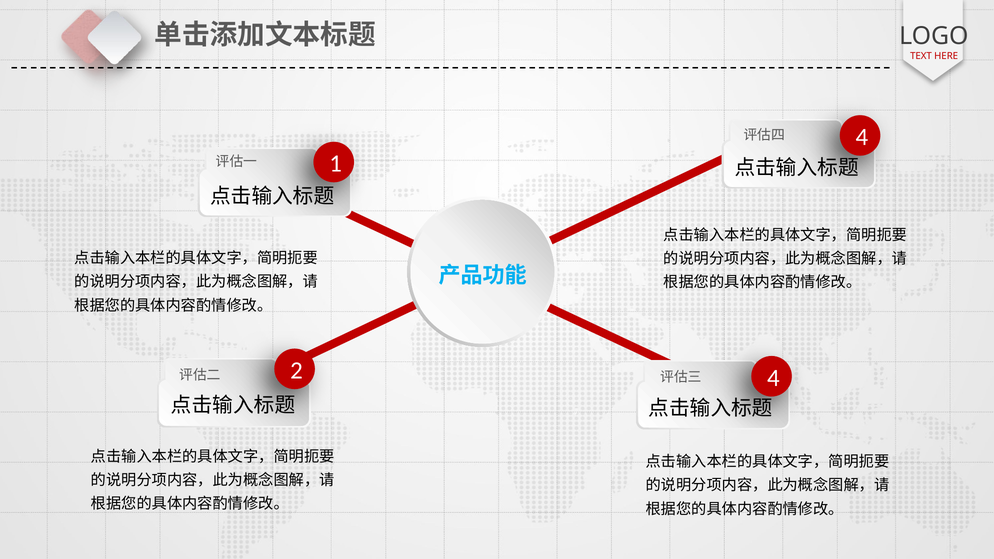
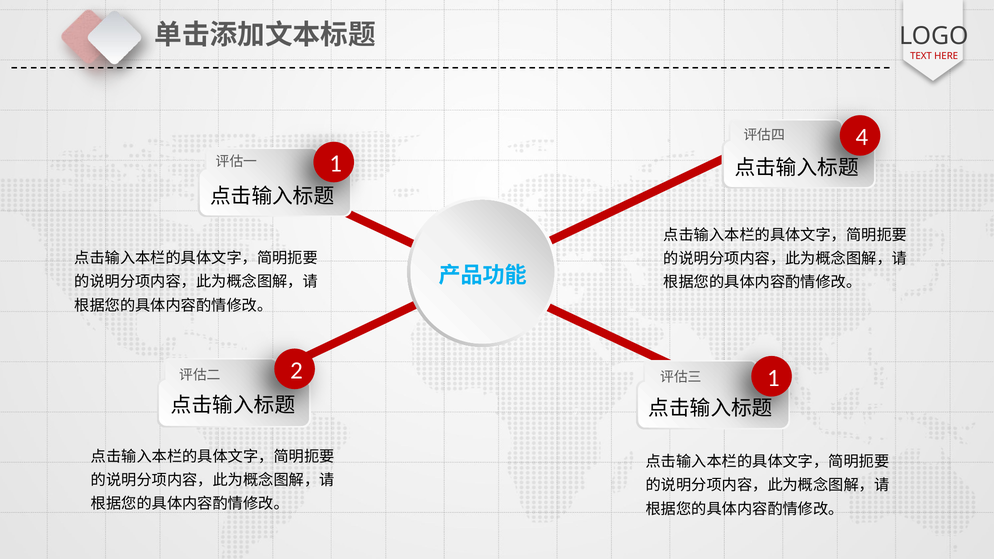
2 4: 4 -> 1
